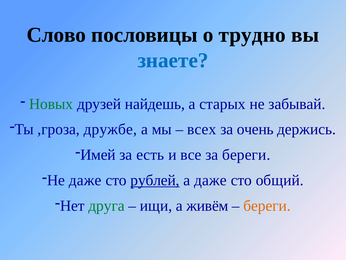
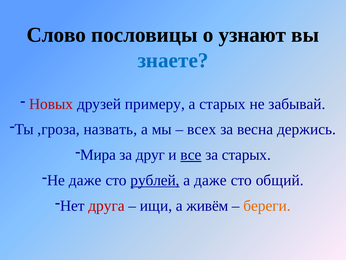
трудно: трудно -> узнают
Новых colour: green -> red
найдешь: найдешь -> примеру
дружбе: дружбе -> назвать
очень: очень -> весна
Имей: Имей -> Мира
есть: есть -> друг
все underline: none -> present
за береги: береги -> старых
друга colour: green -> red
